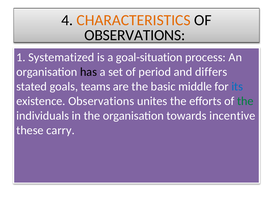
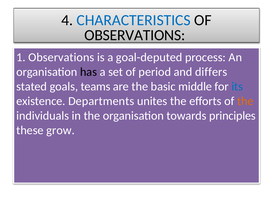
CHARACTERISTICS colour: orange -> blue
1 Systematized: Systematized -> Observations
goal-situation: goal-situation -> goal-deputed
existence Observations: Observations -> Departments
the at (245, 101) colour: green -> orange
incentive: incentive -> principles
carry: carry -> grow
